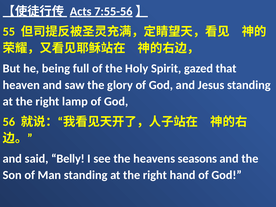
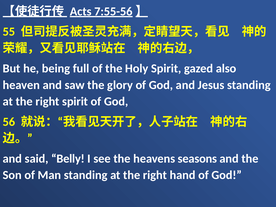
that: that -> also
right lamp: lamp -> spirit
